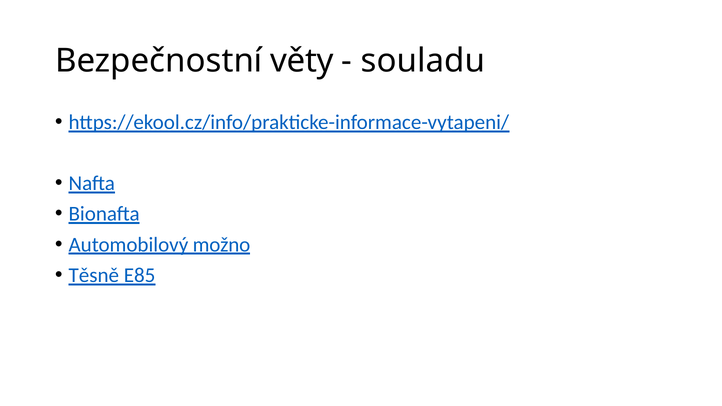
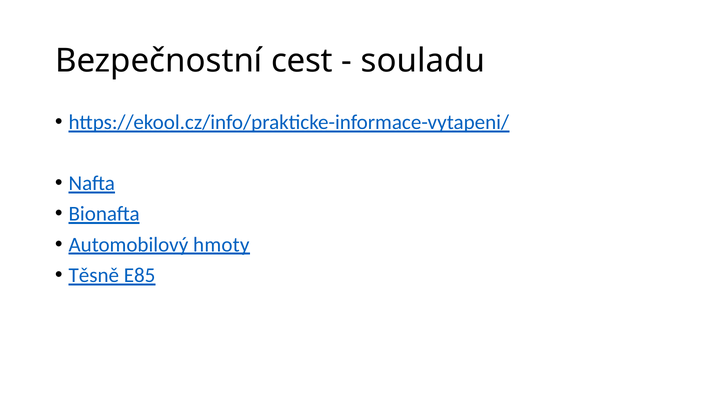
věty: věty -> cest
možno: možno -> hmoty
